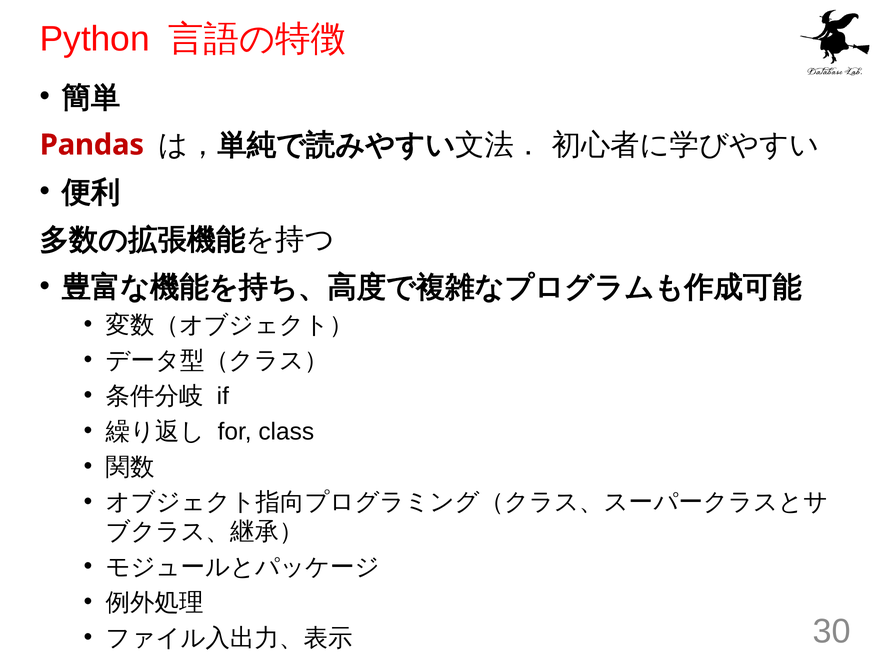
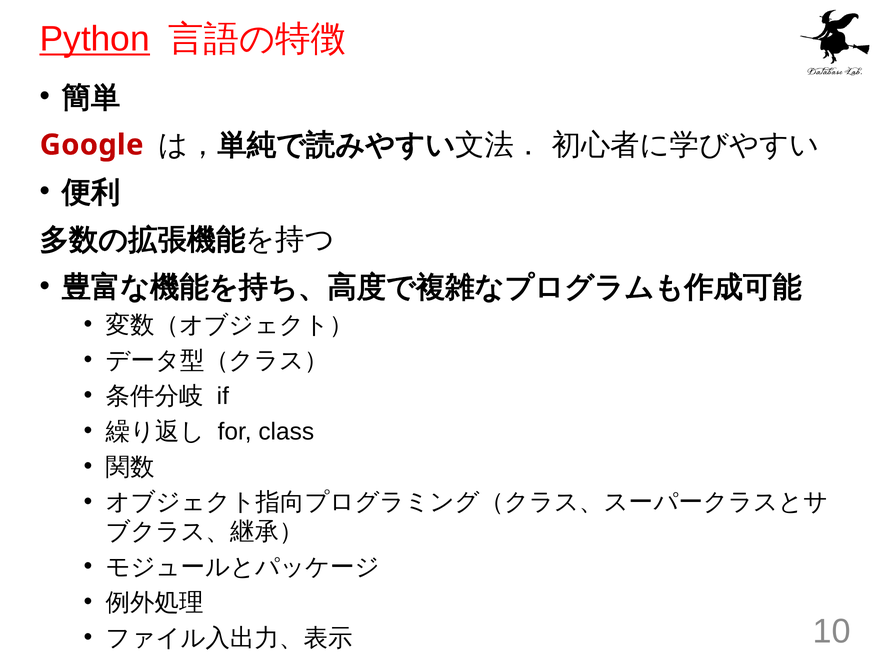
Python underline: none -> present
Pandas: Pandas -> Google
30: 30 -> 10
